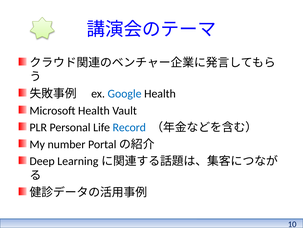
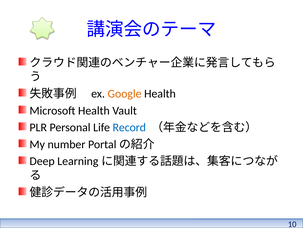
Google colour: blue -> orange
